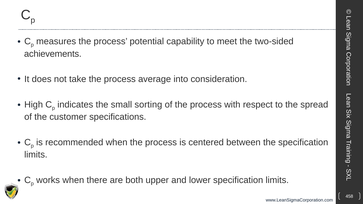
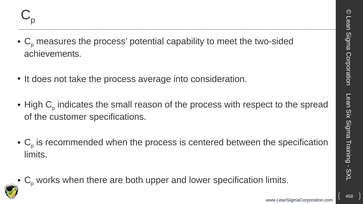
sorting: sorting -> reason
